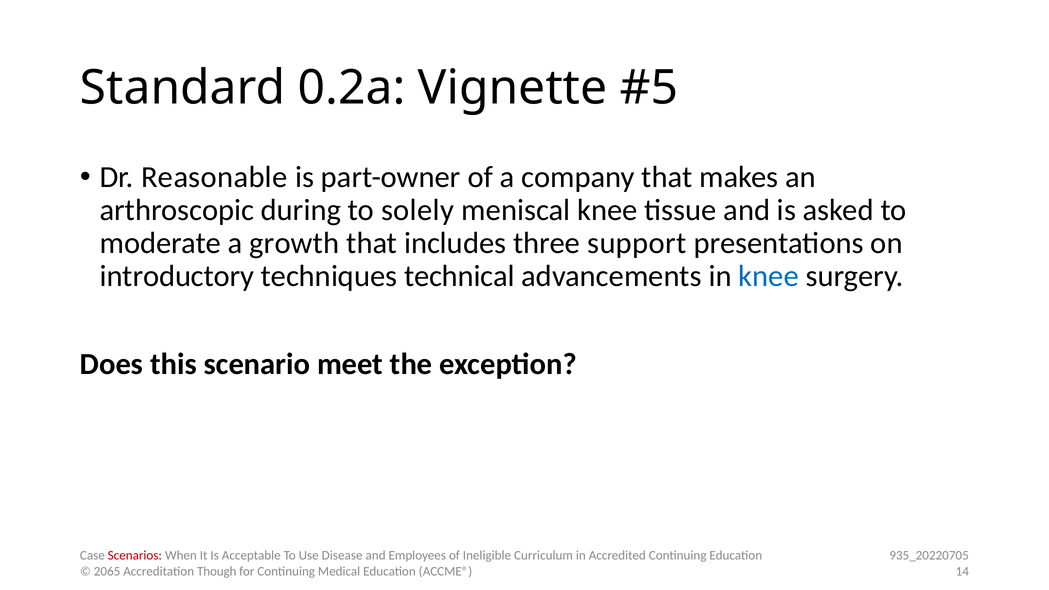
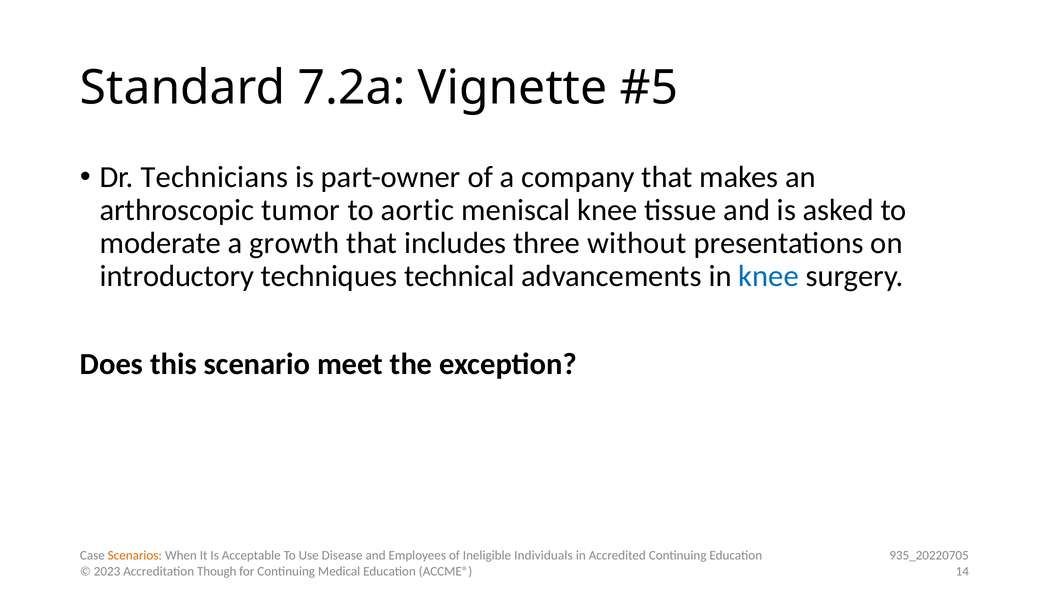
0.2a: 0.2a -> 7.2a
Reasonable: Reasonable -> Technicians
during: during -> tumor
solely: solely -> aortic
support: support -> without
Scenarios colour: red -> orange
Curriculum: Curriculum -> Individuals
2065: 2065 -> 2023
